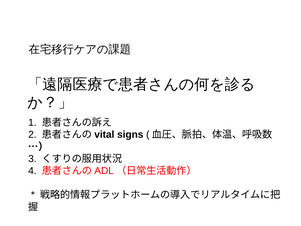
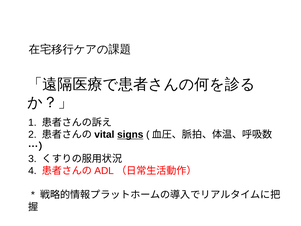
signs underline: none -> present
